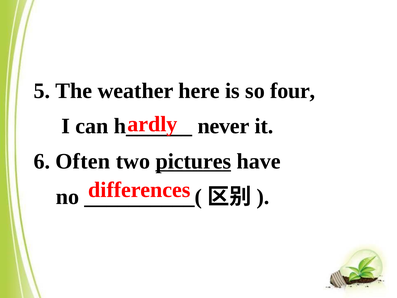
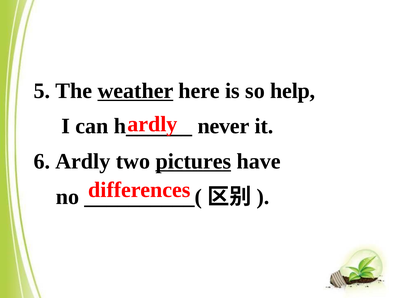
weather underline: none -> present
four: four -> help
6 Often: Often -> Ardly
